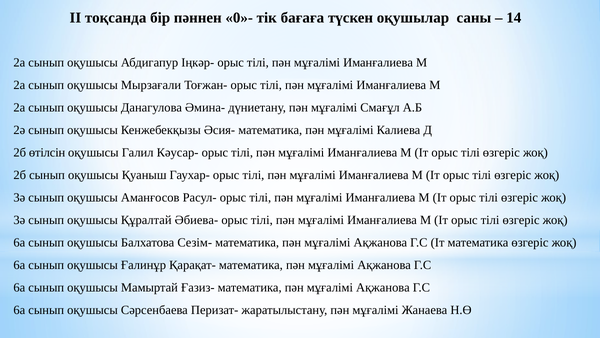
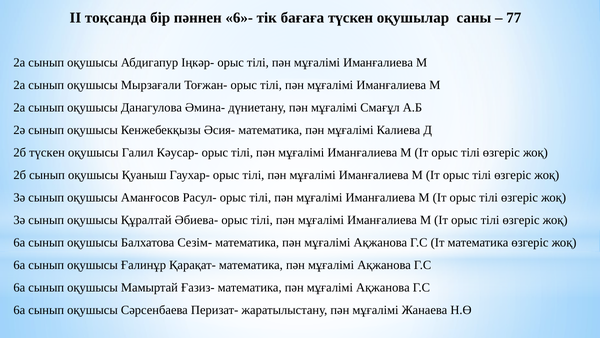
0»-: 0»- -> 6»-
14: 14 -> 77
2б өтілсін: өтілсін -> түскен
